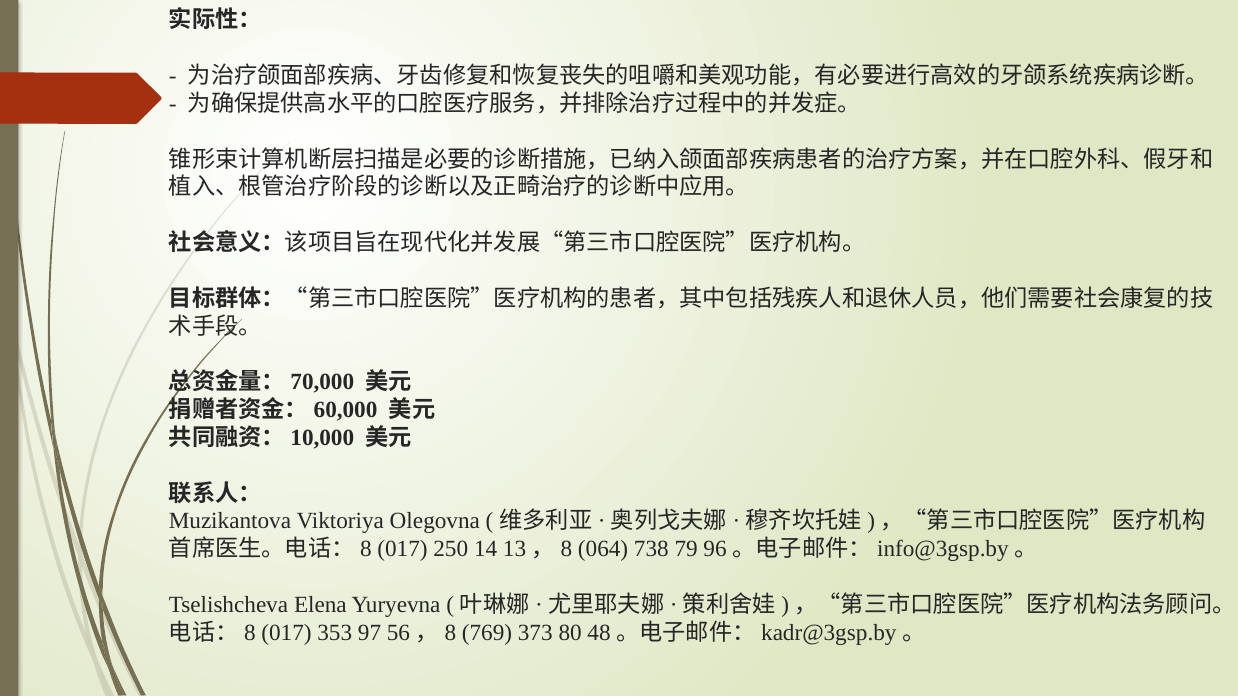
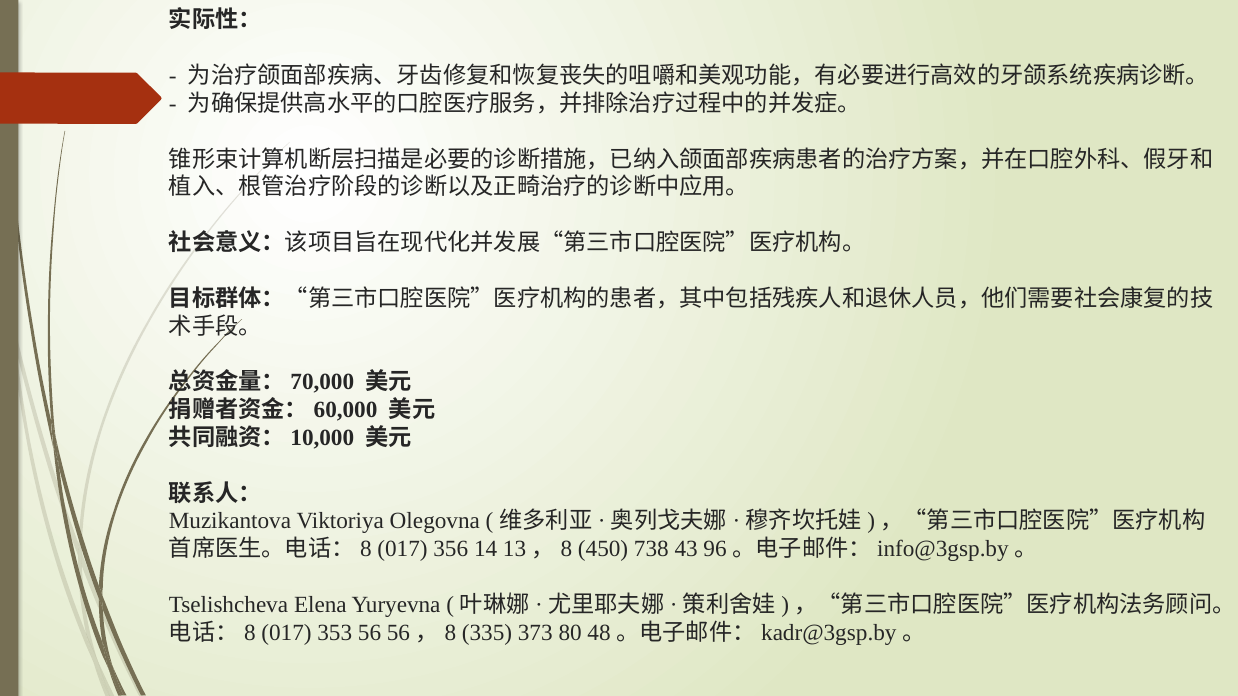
250: 250 -> 356
064: 064 -> 450
79: 79 -> 43
97: 97 -> 56
769: 769 -> 335
